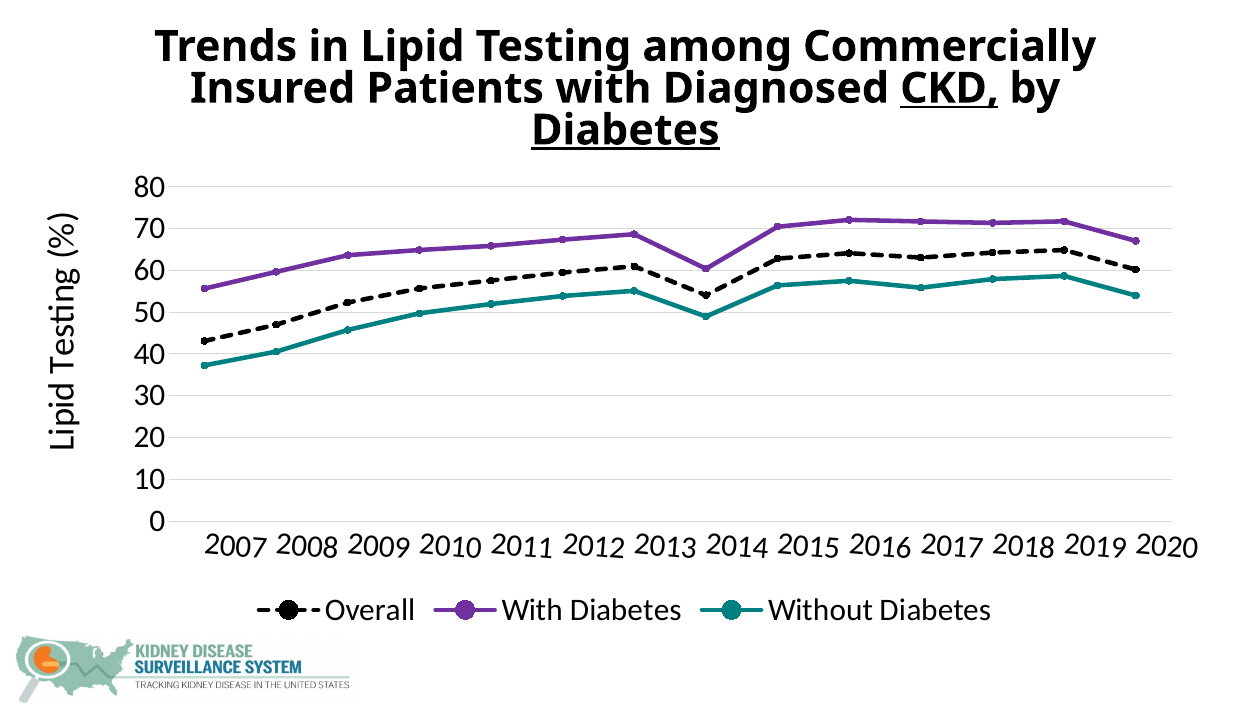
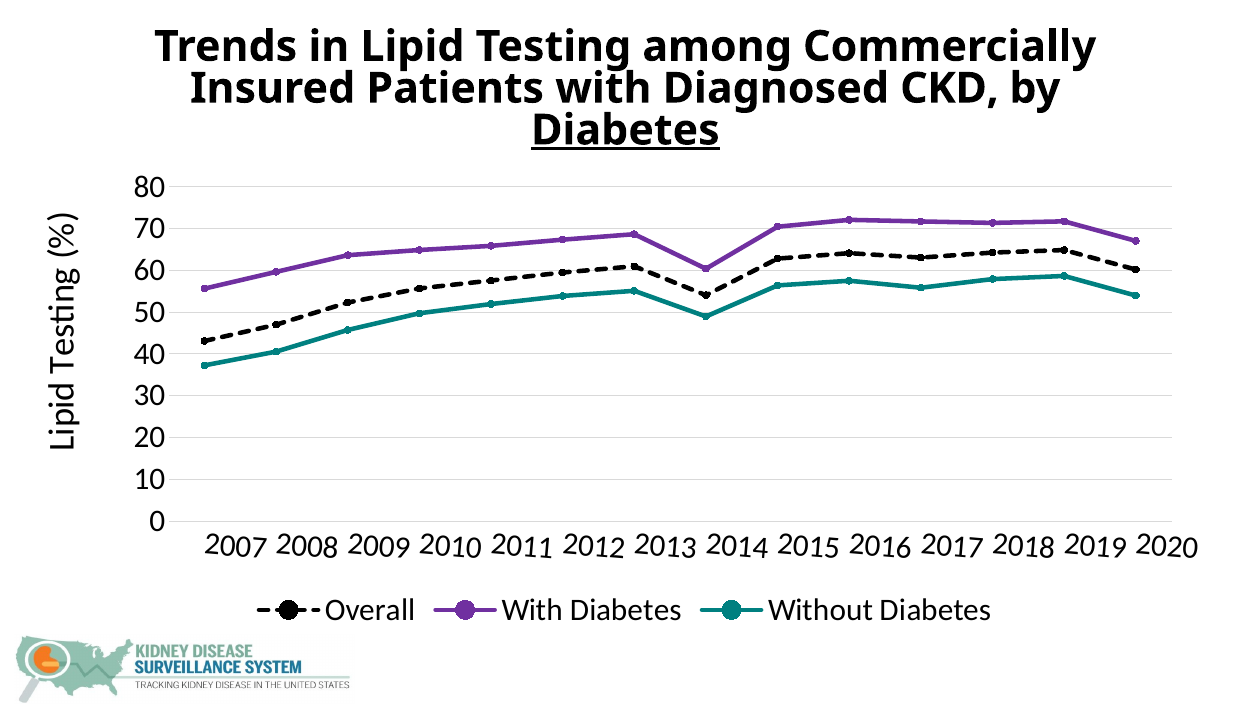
CKD underline: present -> none
